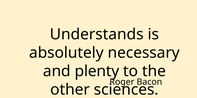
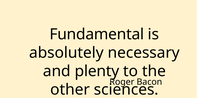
Understands: Understands -> Fundamental
